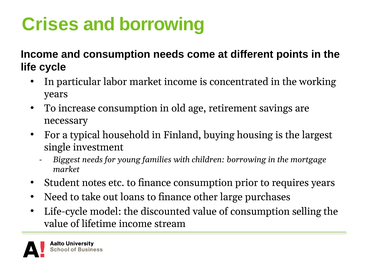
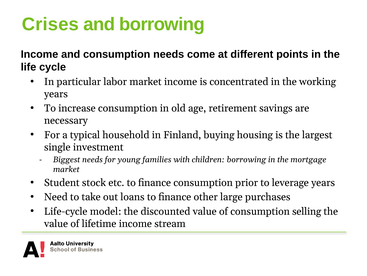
notes: notes -> stock
requires: requires -> leverage
